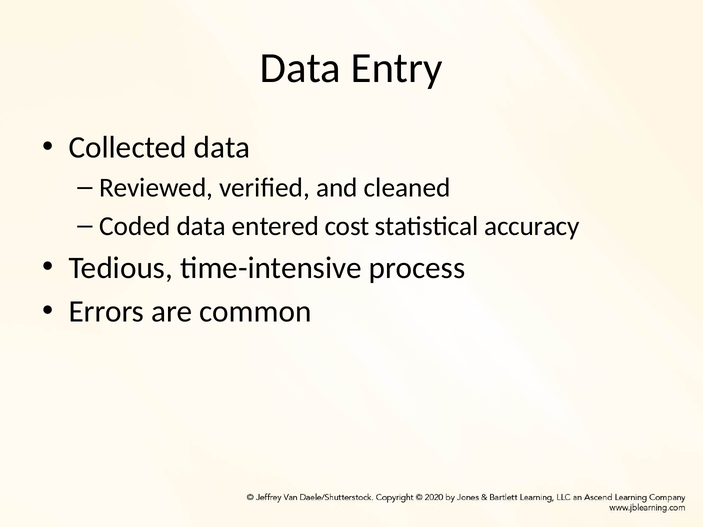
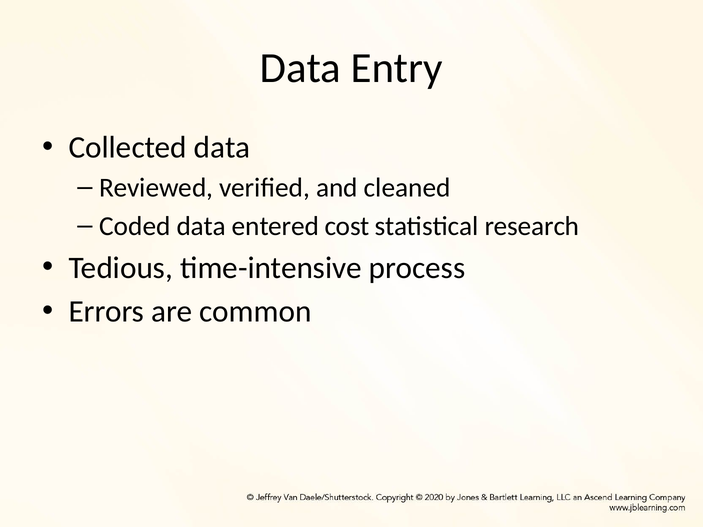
accuracy: accuracy -> research
